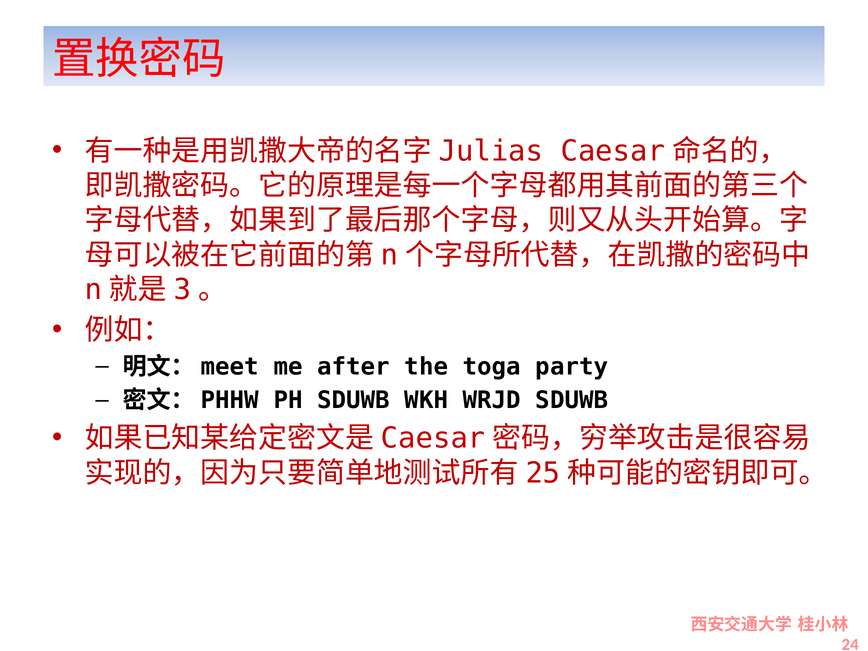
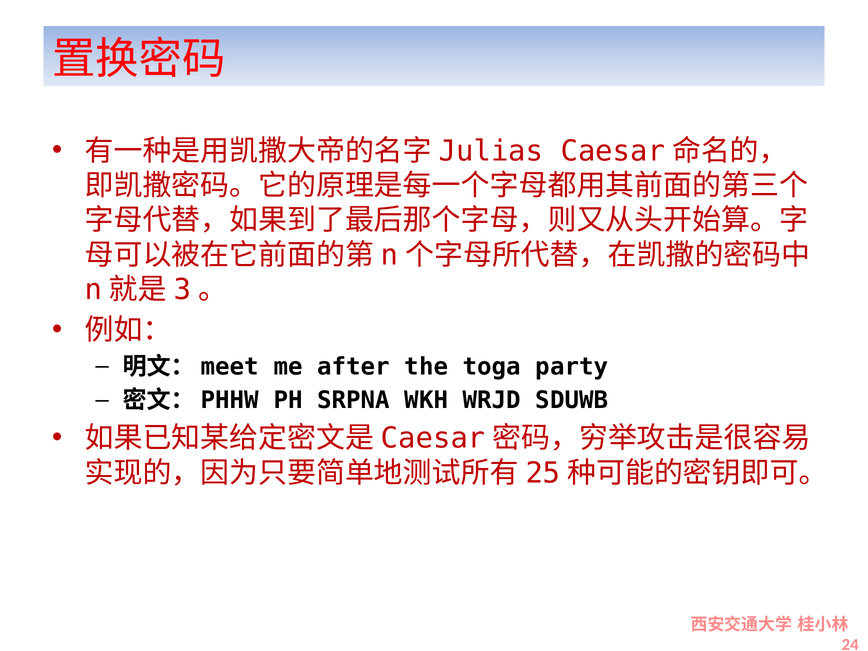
PH SDUWB: SDUWB -> SRPNA
